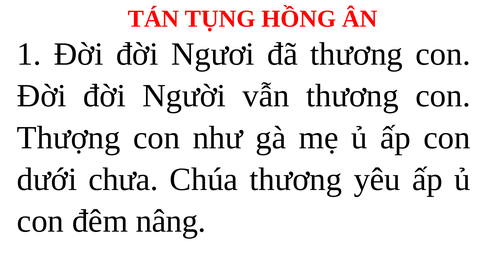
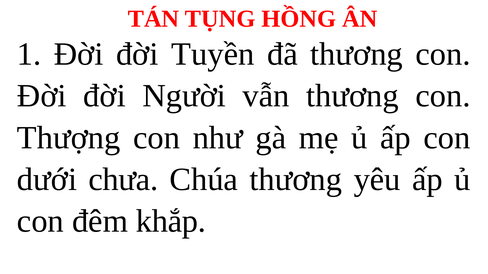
Ngươi: Ngươi -> Tuyền
nâng: nâng -> khắp
